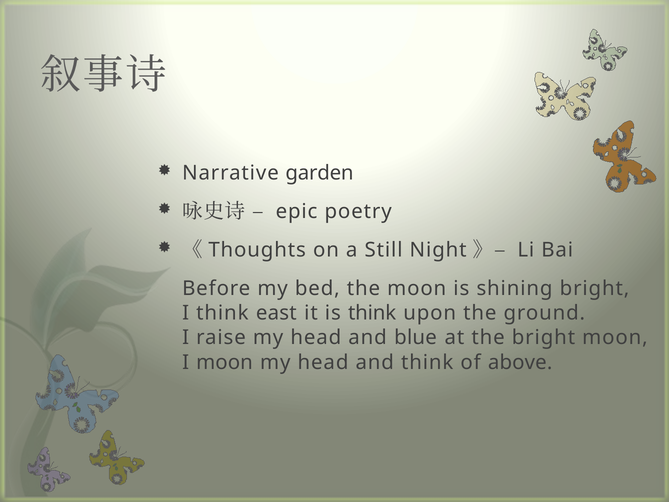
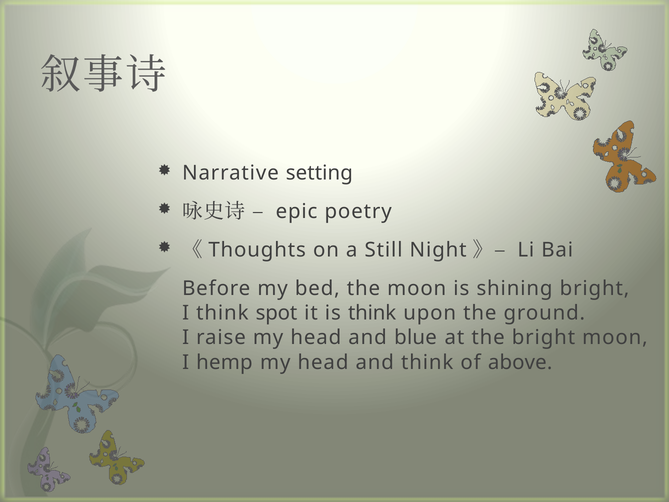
garden: garden -> setting
east: east -> spot
I moon: moon -> hemp
